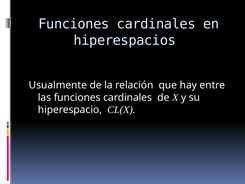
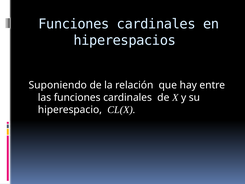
Usualmente: Usualmente -> Suponiendo
